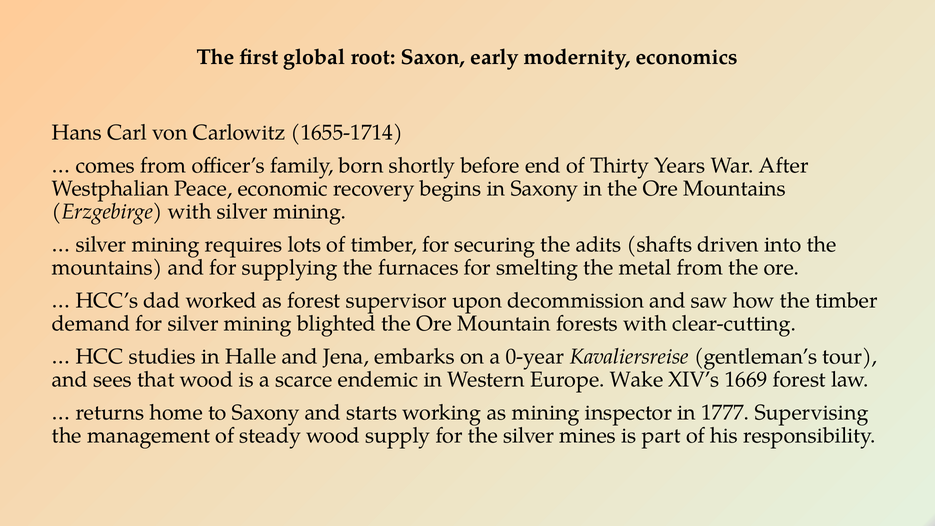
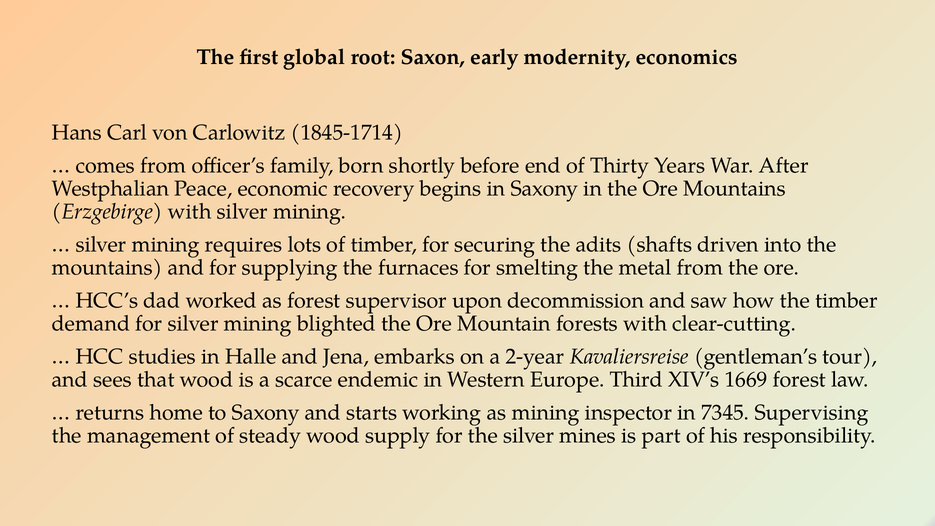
1655-1714: 1655-1714 -> 1845-1714
0-year: 0-year -> 2-year
Wake: Wake -> Third
1777: 1777 -> 7345
